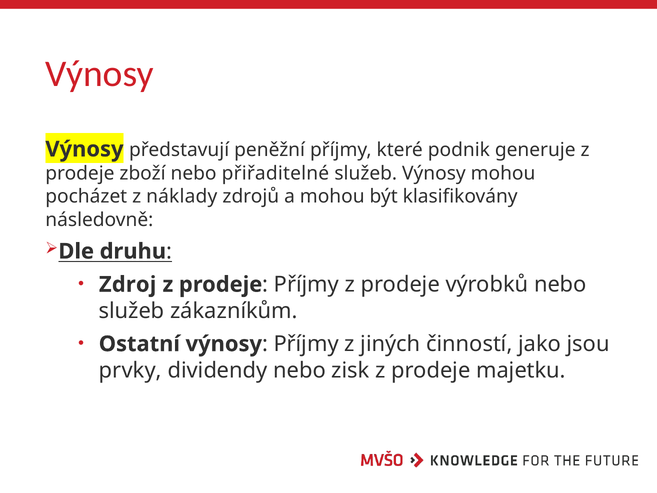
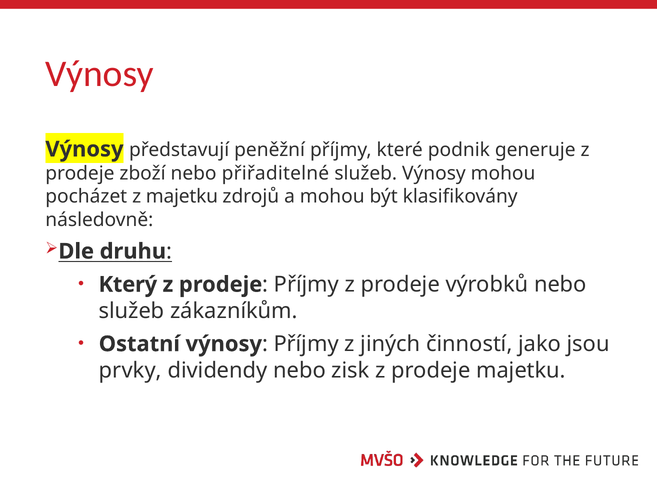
z náklady: náklady -> majetku
Zdroj: Zdroj -> Který
